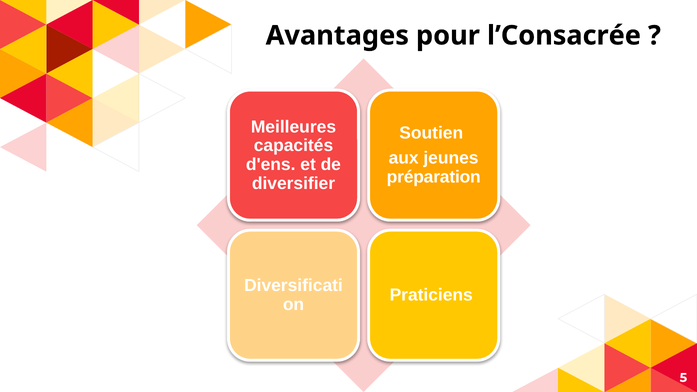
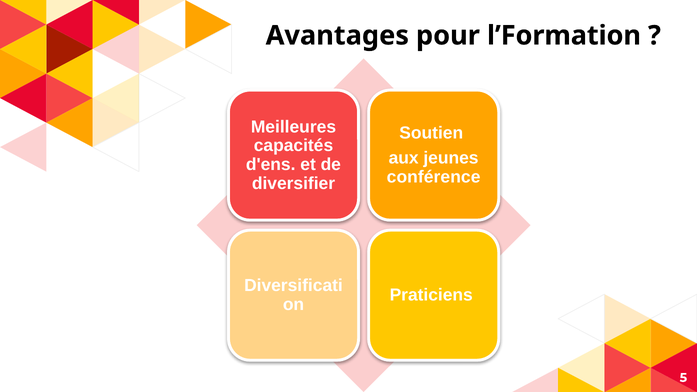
l’Consacrée: l’Consacrée -> l’Formation
préparation: préparation -> conférence
